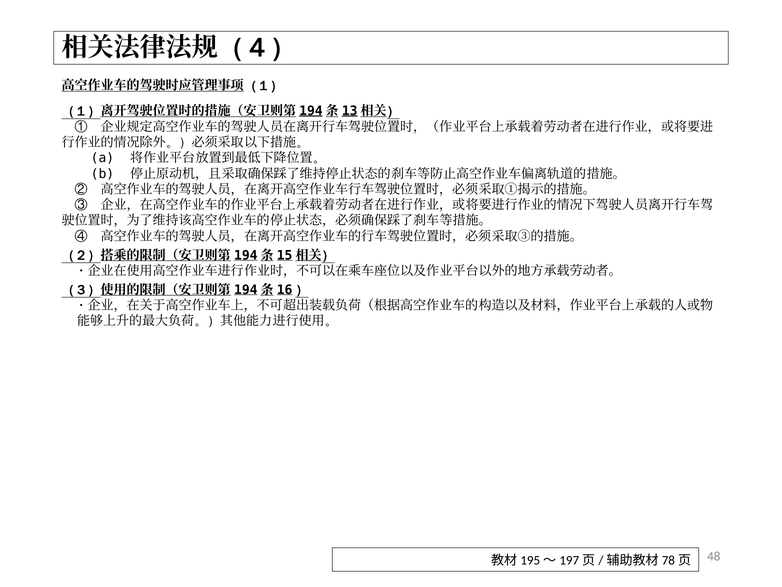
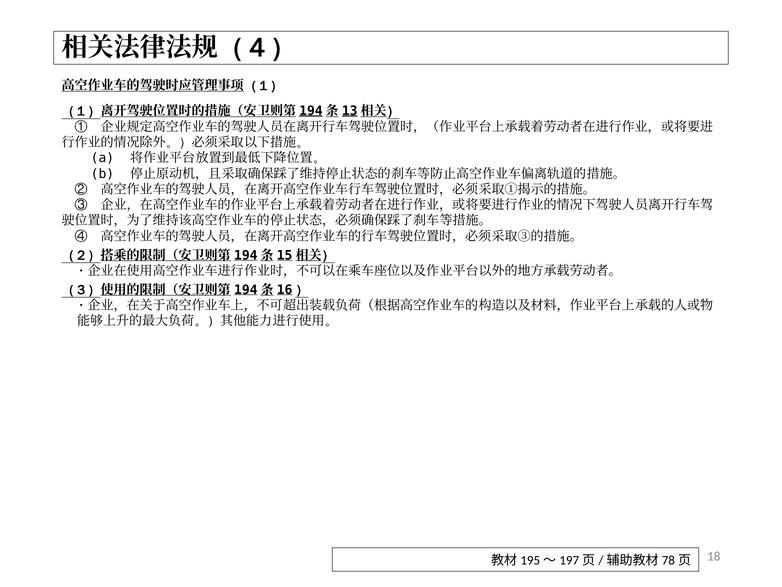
48: 48 -> 18
